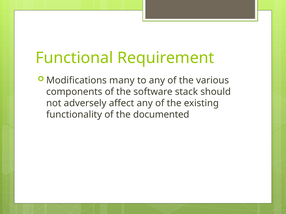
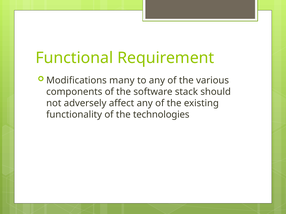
documented: documented -> technologies
